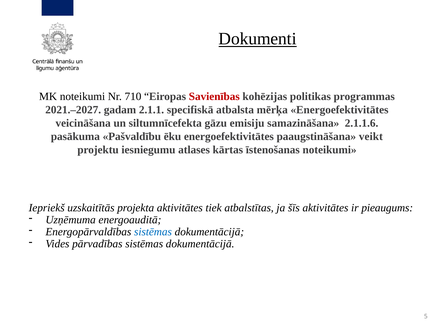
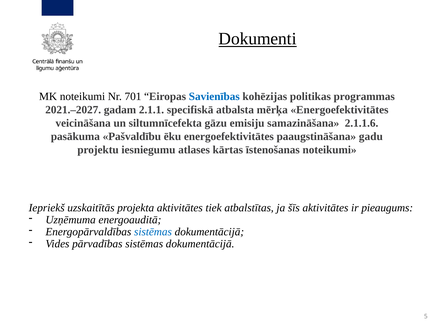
710: 710 -> 701
Savienības colour: red -> blue
veikt: veikt -> gadu
